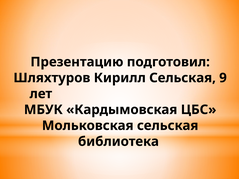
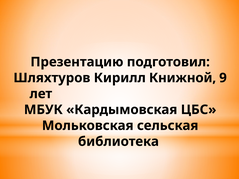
Кирилл Сельская: Сельская -> Книжной
